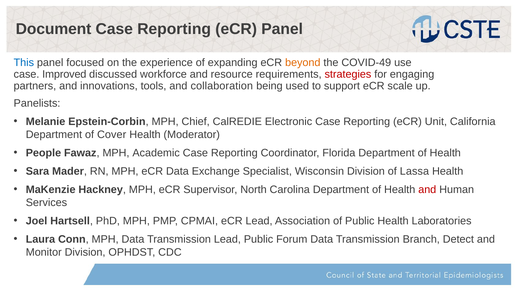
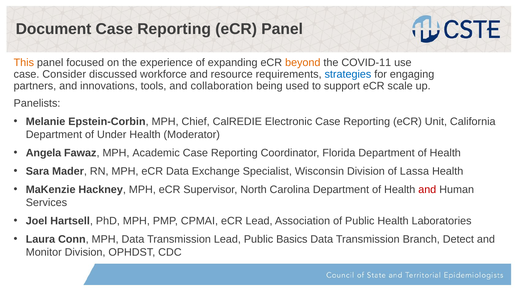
This colour: blue -> orange
COVID-49: COVID-49 -> COVID-11
Improved: Improved -> Consider
strategies colour: red -> blue
Cover: Cover -> Under
People: People -> Angela
Forum: Forum -> Basics
